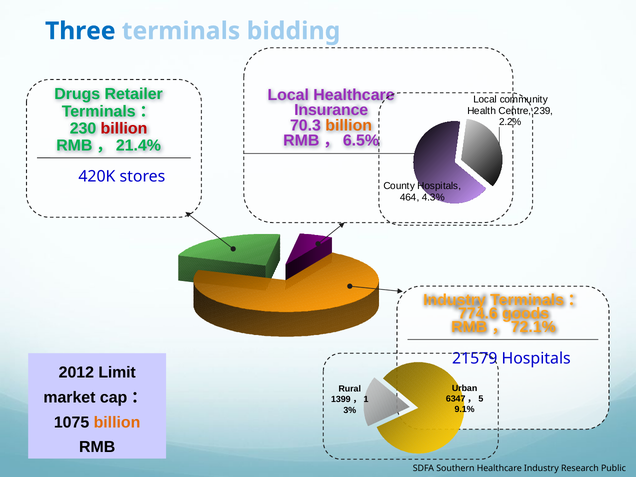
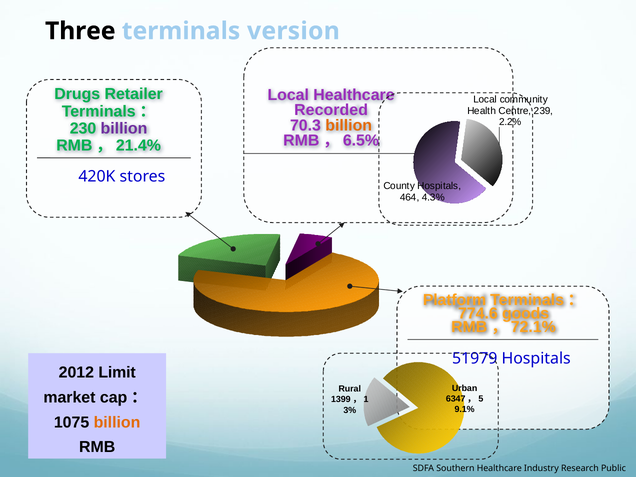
Three colour: blue -> black
bidding: bidding -> version
Insurance: Insurance -> Recorded
billion at (124, 128) colour: red -> purple
Industry at (454, 300): Industry -> Platform
21579: 21579 -> 51979
